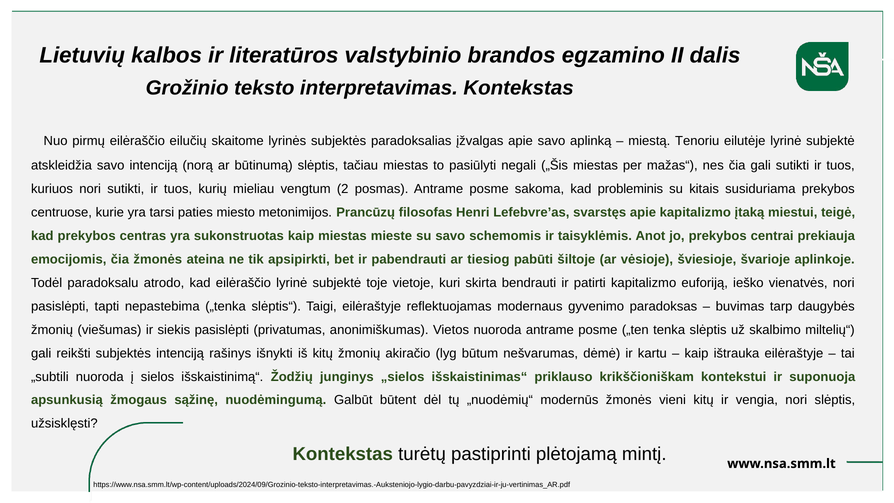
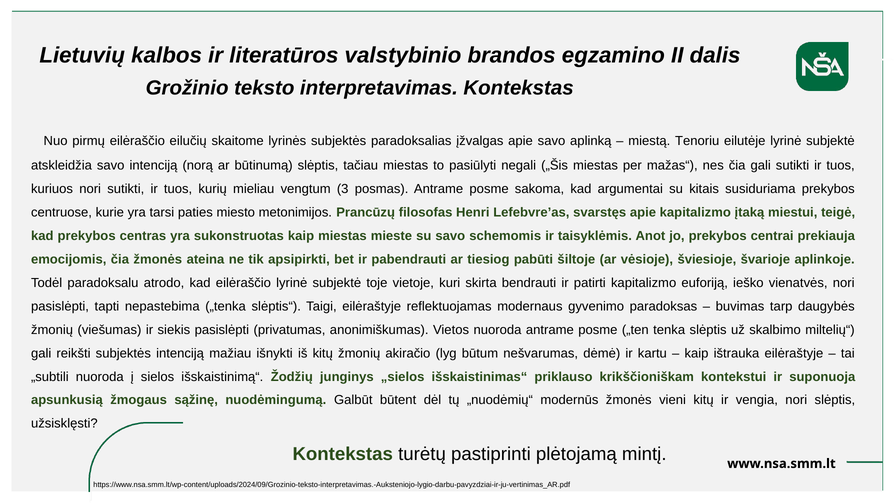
2: 2 -> 3
probleminis: probleminis -> argumentai
rašinys: rašinys -> mažiau
